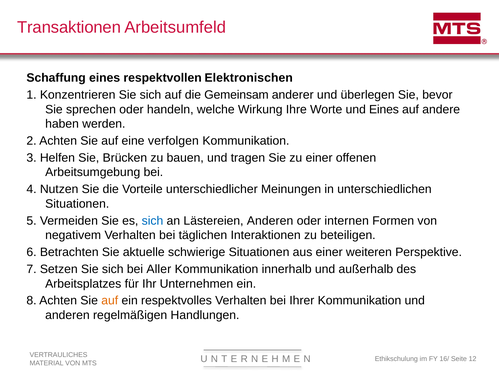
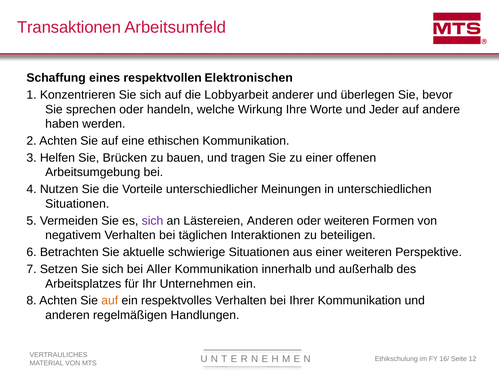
Gemeinsam: Gemeinsam -> Lobbyarbeit
und Eines: Eines -> Jeder
verfolgen: verfolgen -> ethischen
sich at (152, 221) colour: blue -> purple
oder internen: internen -> weiteren
